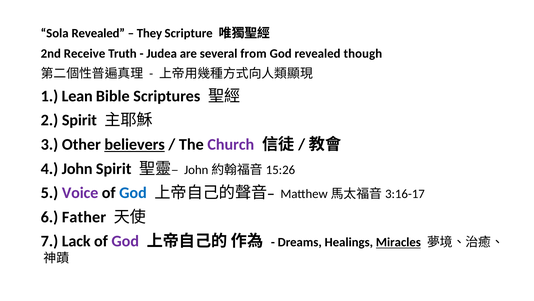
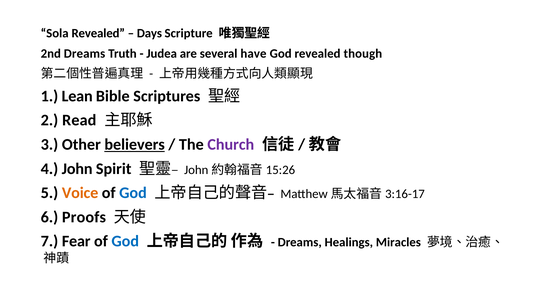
They: They -> Days
2nd Receive: Receive -> Dreams
from: from -> have
2 Spirit: Spirit -> Read
Voice colour: purple -> orange
Father: Father -> Proofs
Lack: Lack -> Fear
God at (125, 241) colour: purple -> blue
Miracles underline: present -> none
